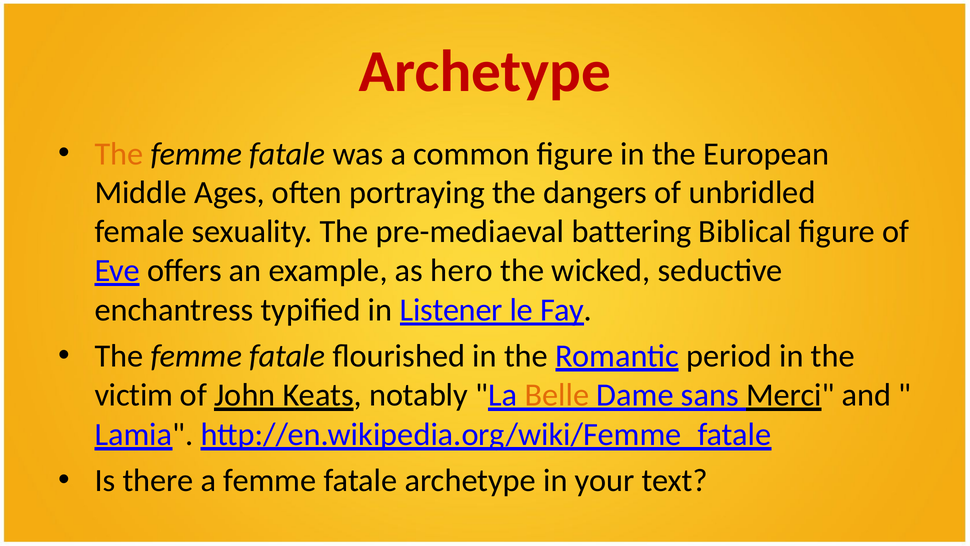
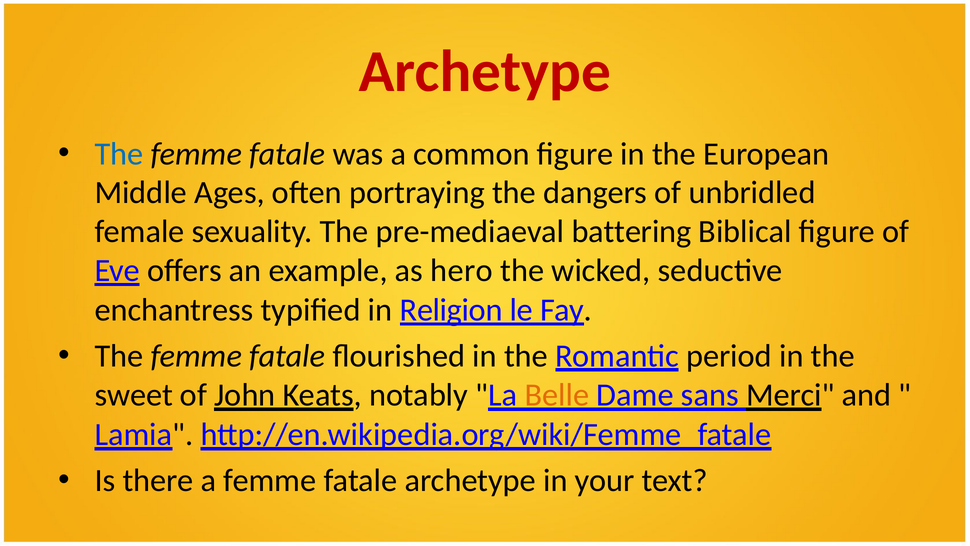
The at (119, 154) colour: orange -> blue
Listener: Listener -> Religion
victim: victim -> sweet
